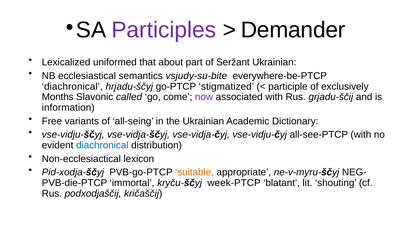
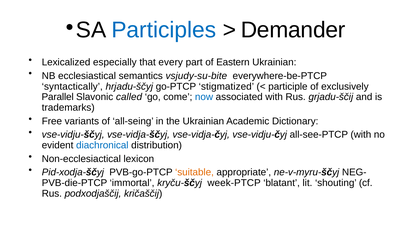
Participles colour: purple -> blue
uniformed: uniformed -> especially
about: about -> every
Seržant: Seržant -> Eastern
diachronical at (72, 87): diachronical -> syntactically
Months: Months -> Parallel
now colour: purple -> blue
information: information -> trademarks
